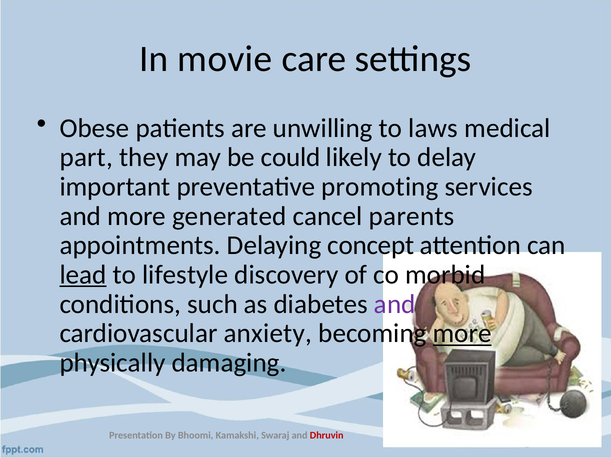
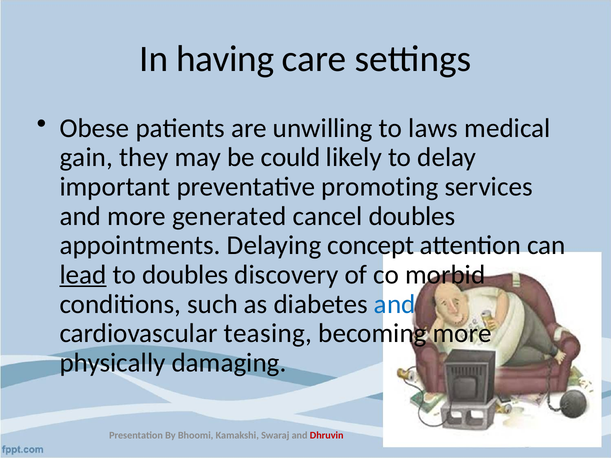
movie: movie -> having
part: part -> gain
cancel parents: parents -> doubles
to lifestyle: lifestyle -> doubles
and at (395, 304) colour: purple -> blue
anxiety: anxiety -> teasing
more at (462, 334) underline: present -> none
